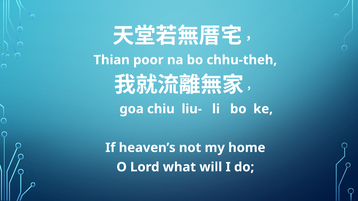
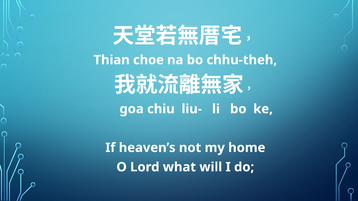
poor: poor -> choe
